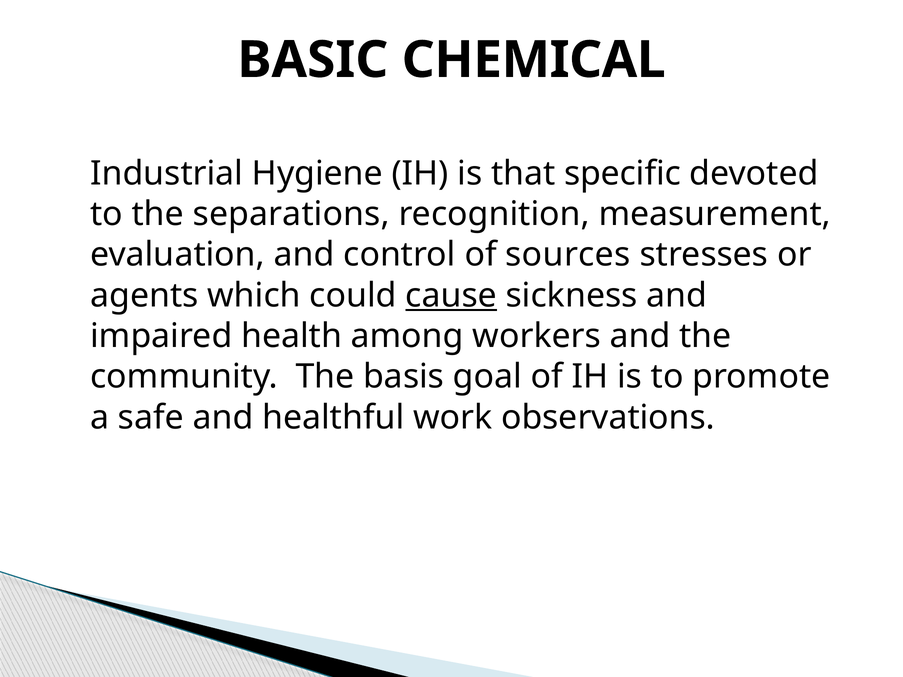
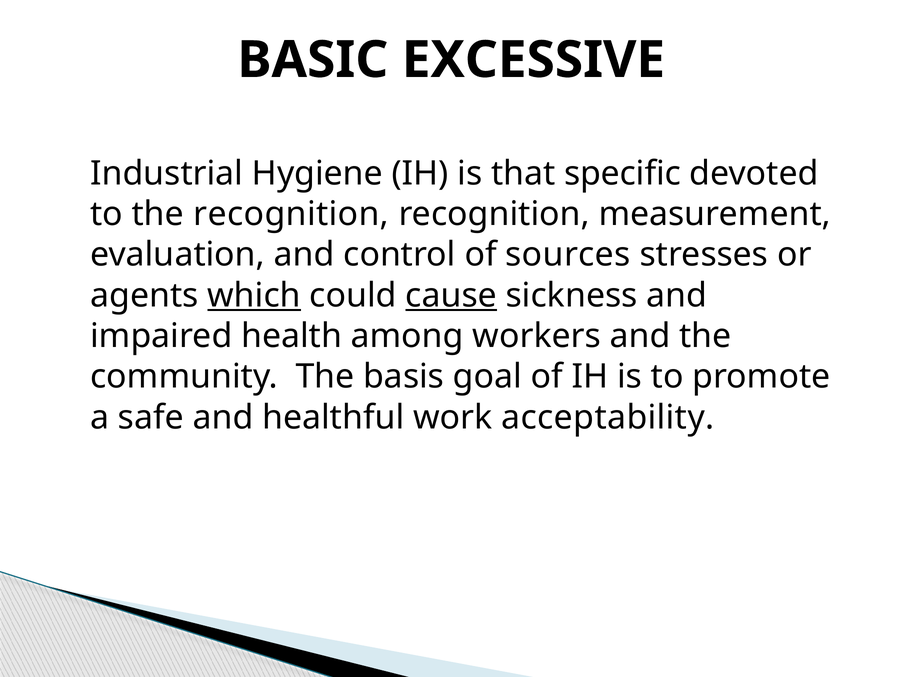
CHEMICAL: CHEMICAL -> EXCESSIVE
the separations: separations -> recognition
which underline: none -> present
observations: observations -> acceptability
